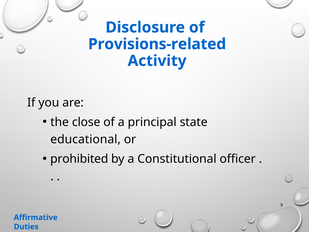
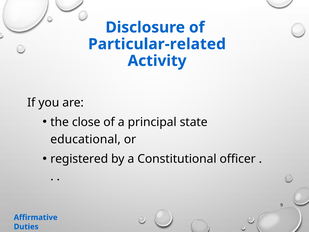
Provisions-related: Provisions-related -> Particular-related
prohibited: prohibited -> registered
